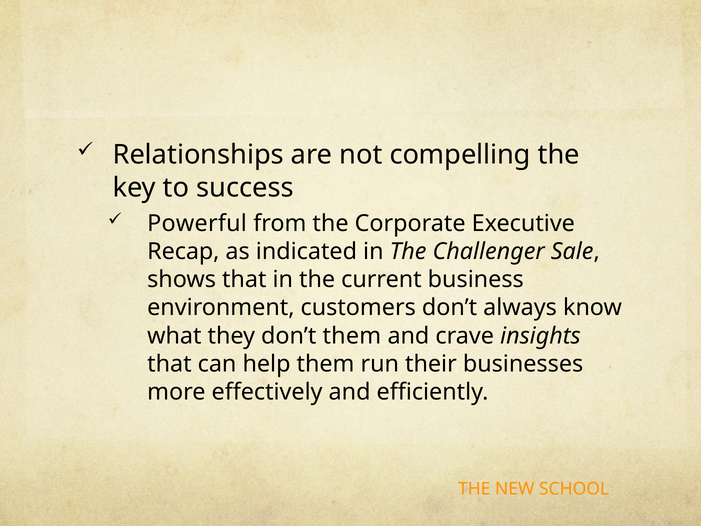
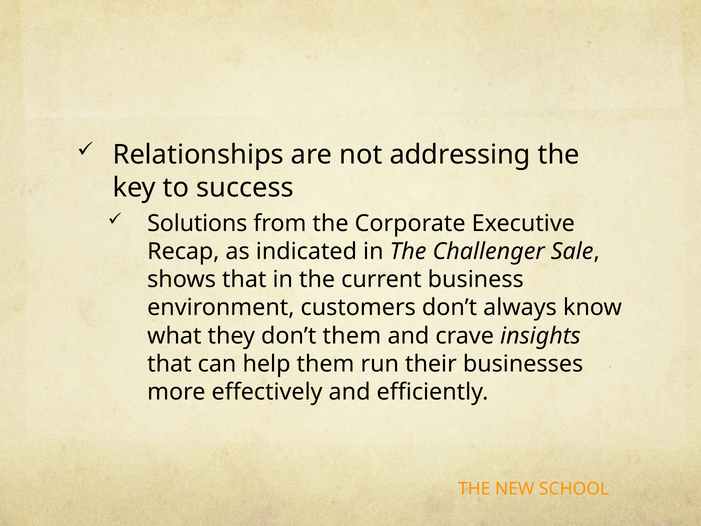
compelling: compelling -> addressing
Powerful: Powerful -> Solutions
